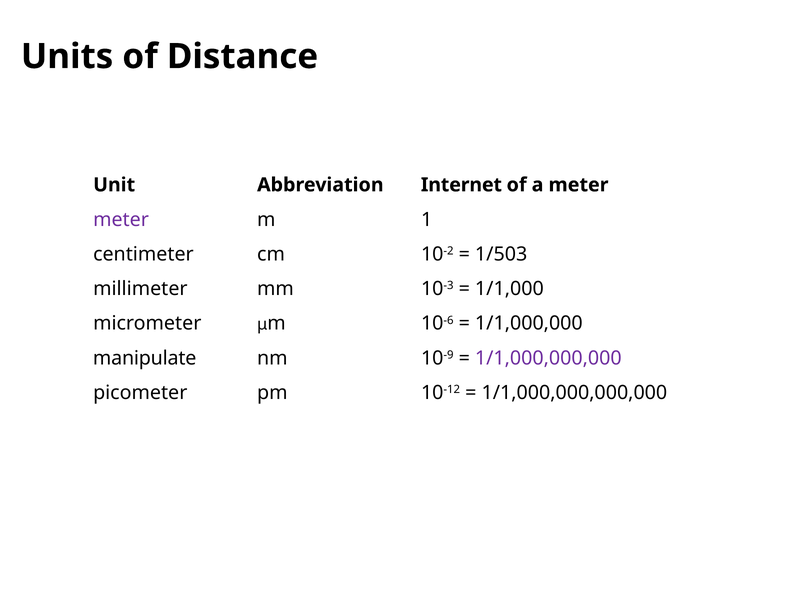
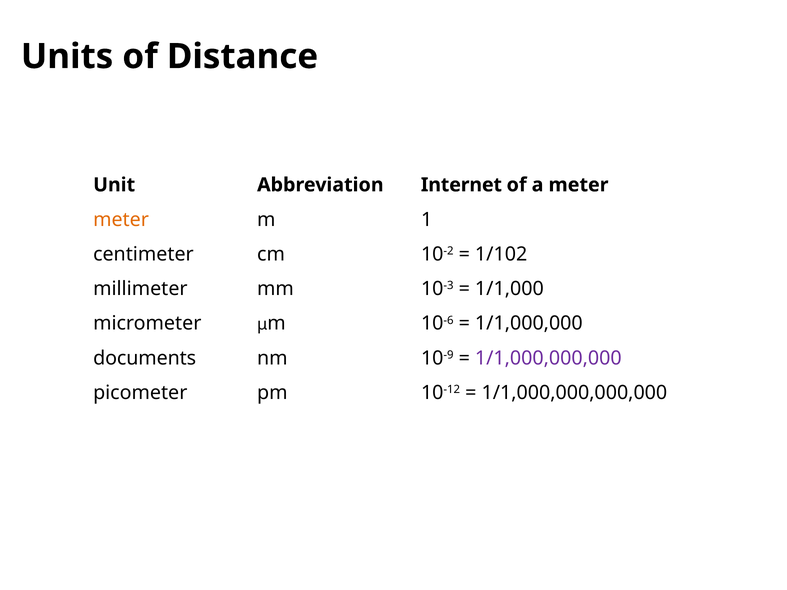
meter at (121, 220) colour: purple -> orange
1/503: 1/503 -> 1/102
manipulate: manipulate -> documents
